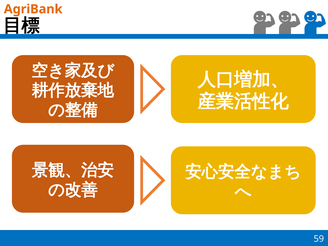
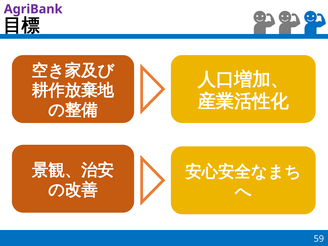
AgriBank colour: orange -> purple
